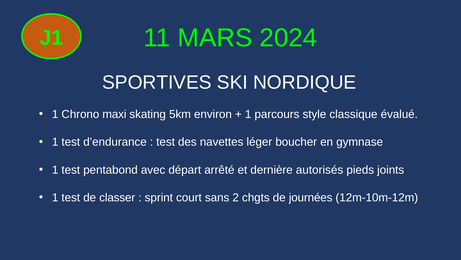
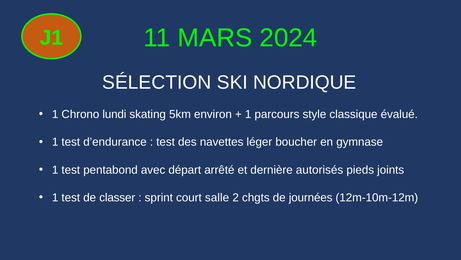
SPORTIVES: SPORTIVES -> SÉLECTION
maxi: maxi -> lundi
sans: sans -> salle
